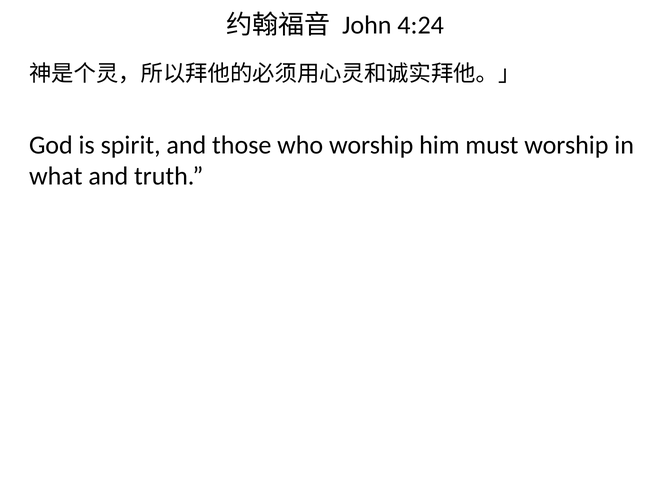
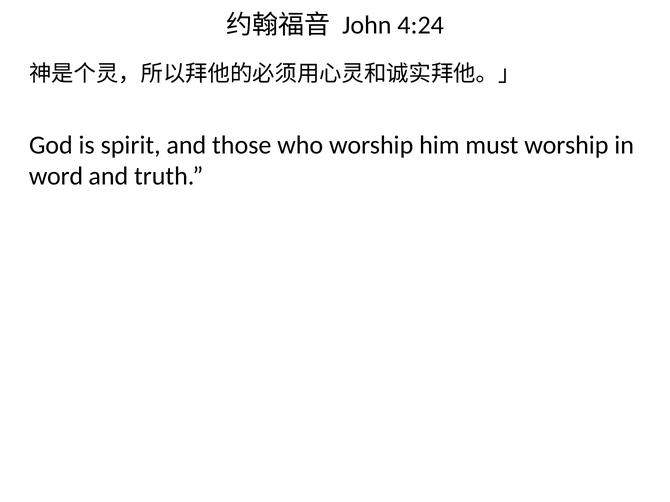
what: what -> word
